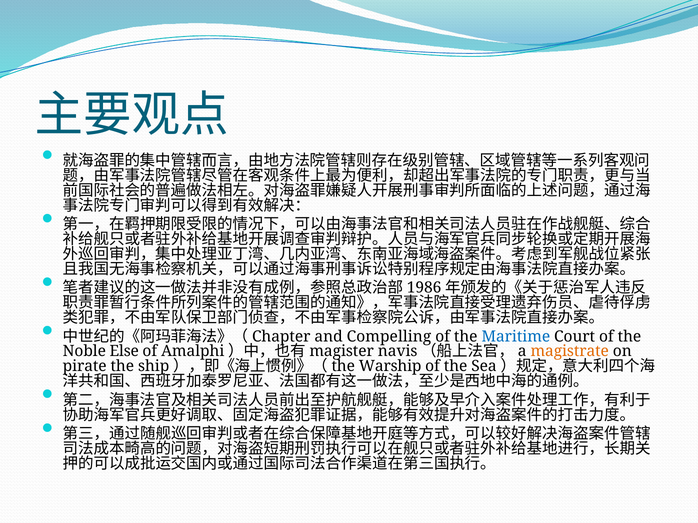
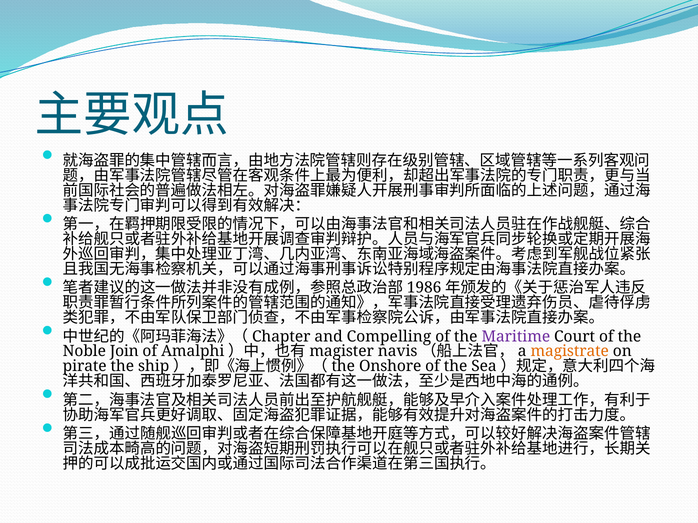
Maritime colour: blue -> purple
Else: Else -> Join
Warship: Warship -> Onshore
